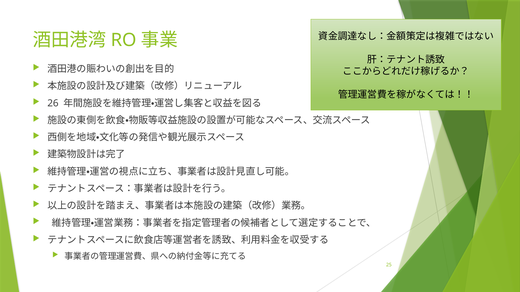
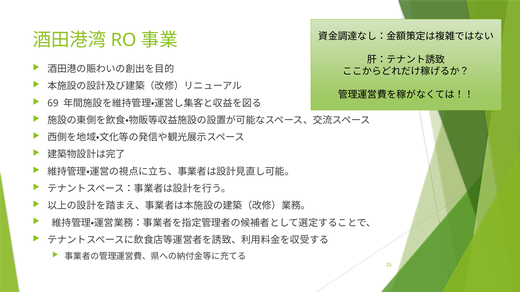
26: 26 -> 69
